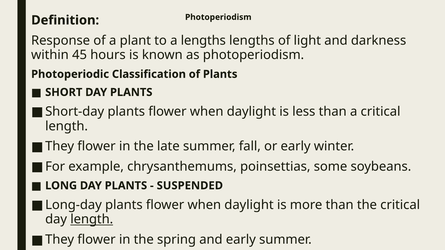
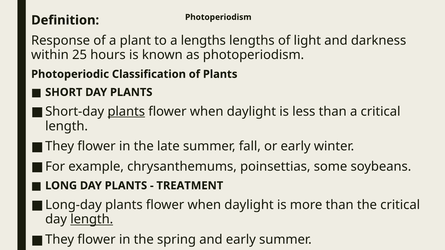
45: 45 -> 25
plants at (126, 112) underline: none -> present
SUSPENDED: SUSPENDED -> TREATMENT
